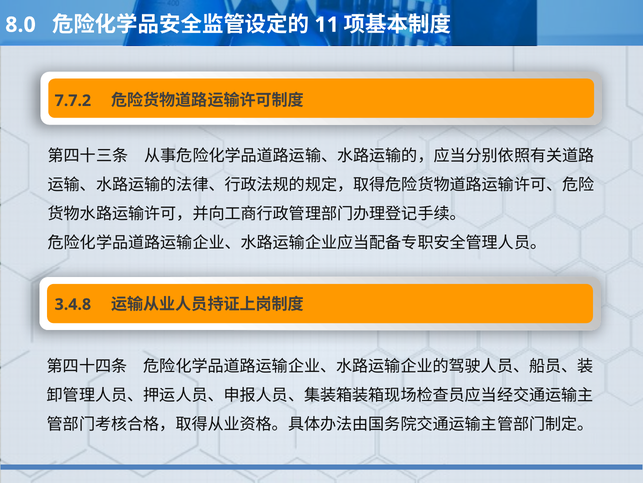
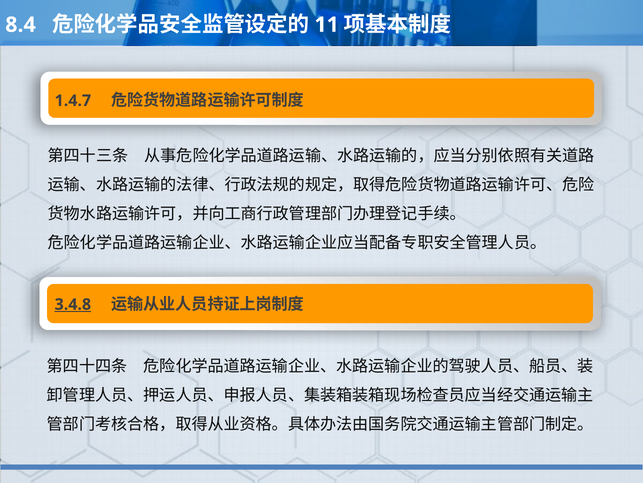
8.0: 8.0 -> 8.4
7.7.2: 7.7.2 -> 1.4.7
3.4.8 underline: none -> present
